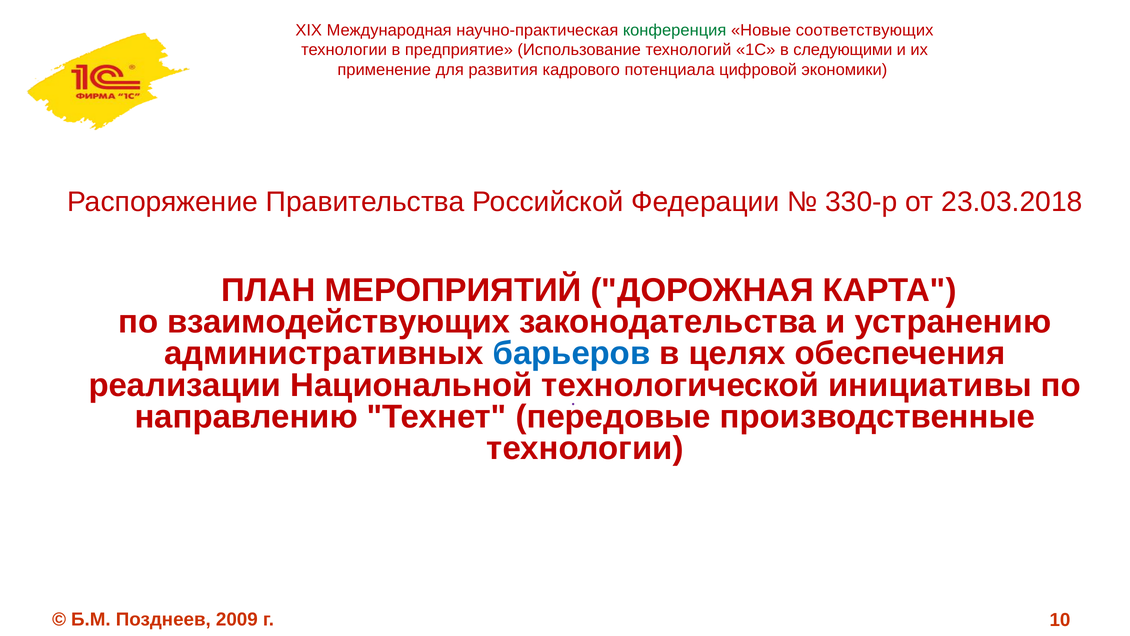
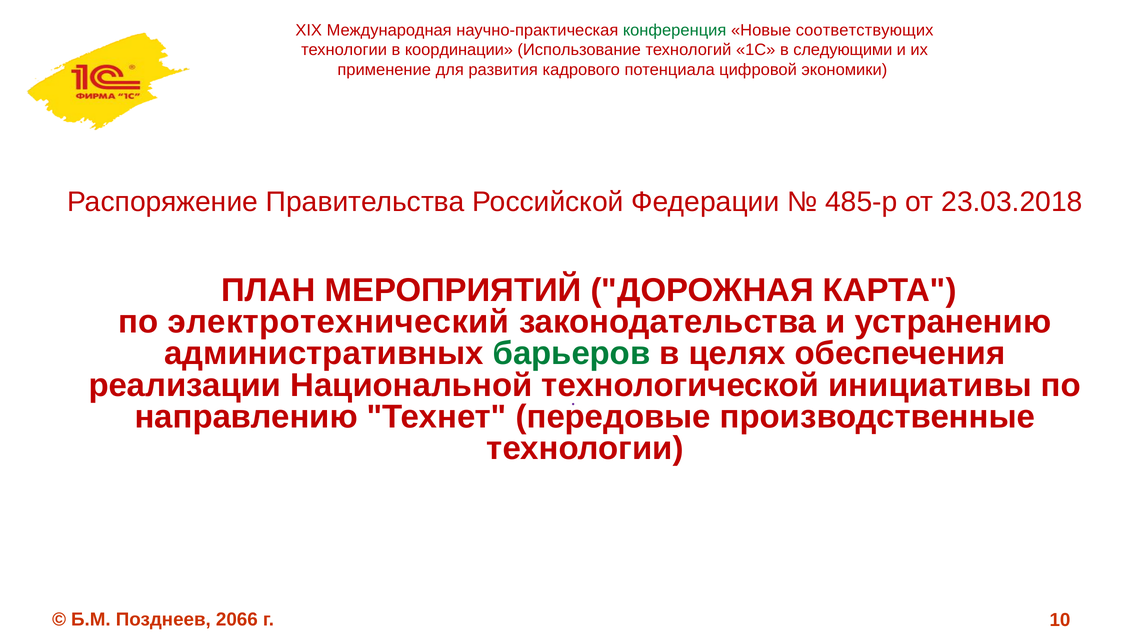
предприятие: предприятие -> координации
330-р: 330-р -> 485-р
взаимодействующих: взаимодействующих -> электротехнический
барьеров colour: blue -> green
2009: 2009 -> 2066
